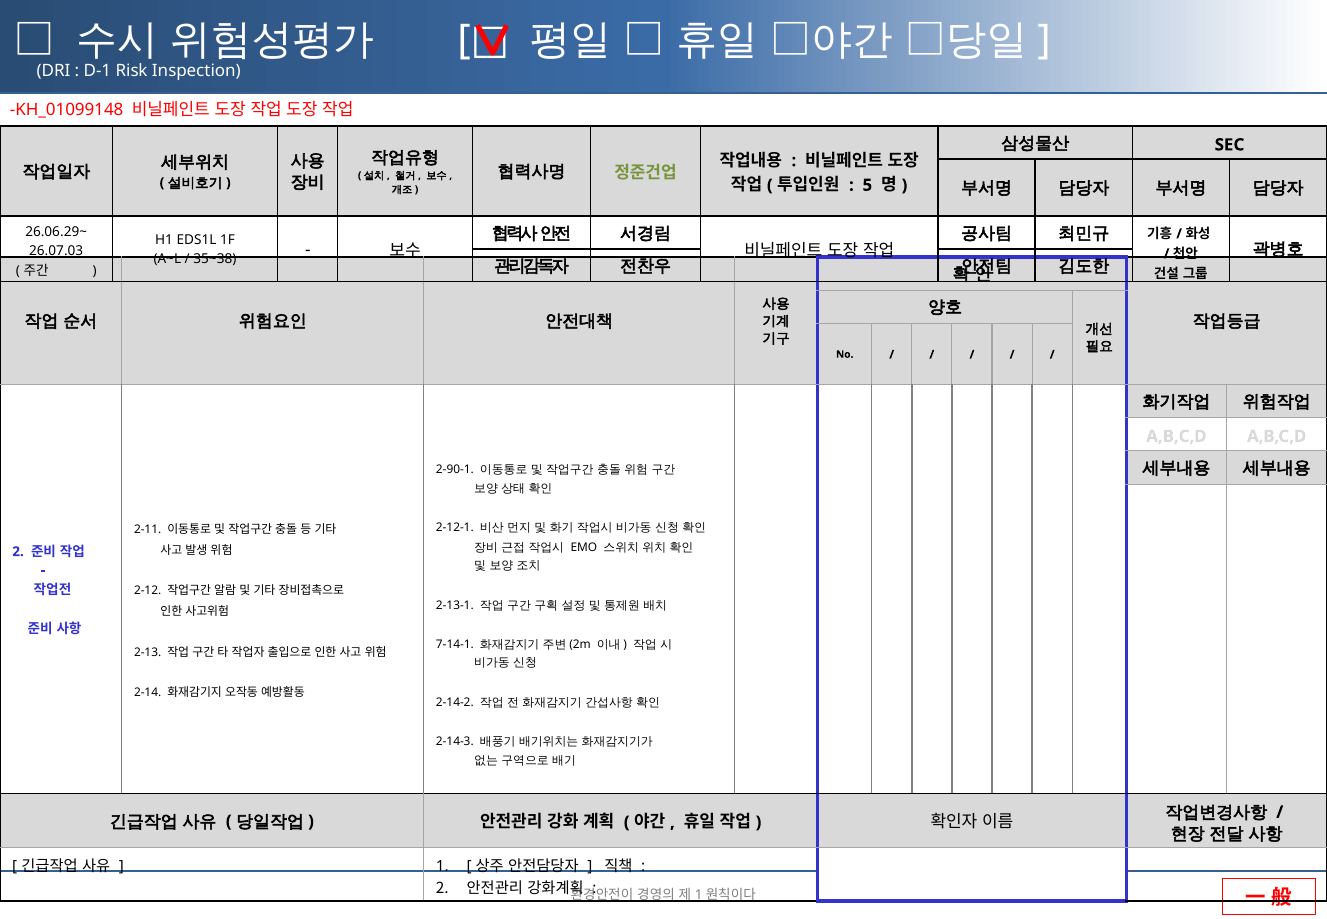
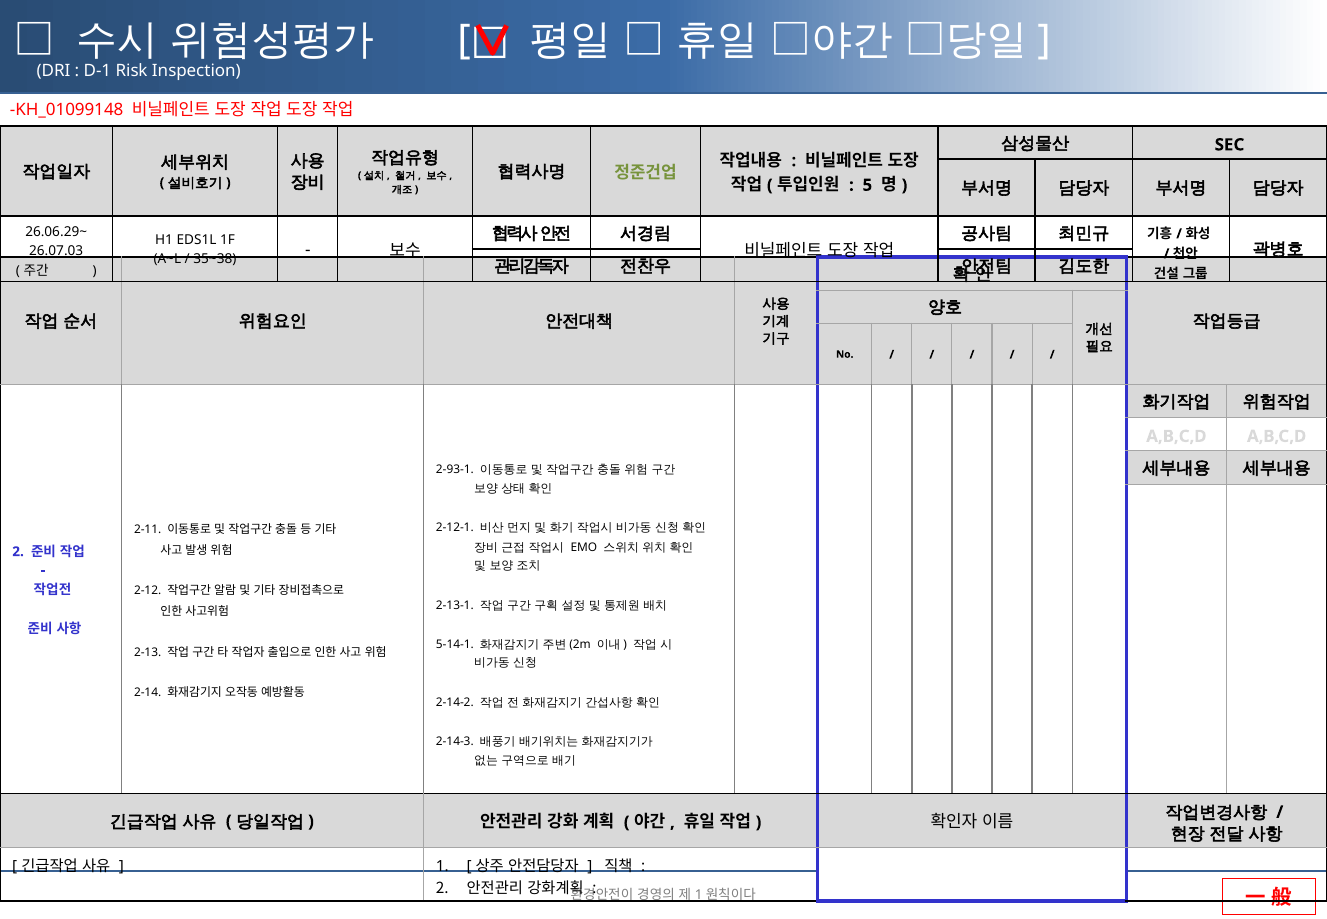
2-90-1: 2-90-1 -> 2-93-1
7-14-1: 7-14-1 -> 5-14-1
